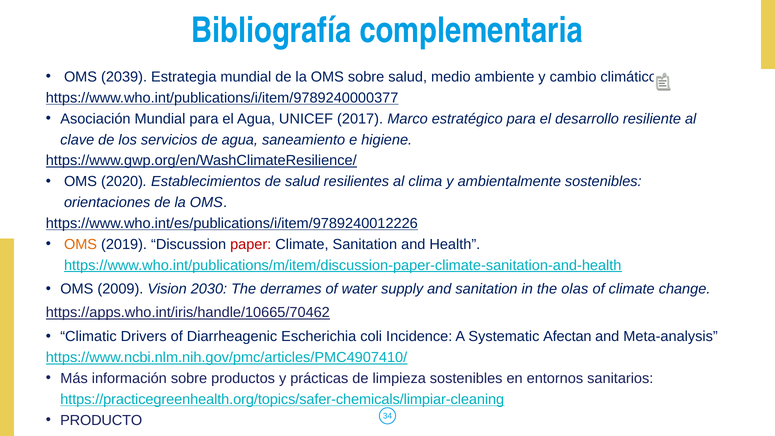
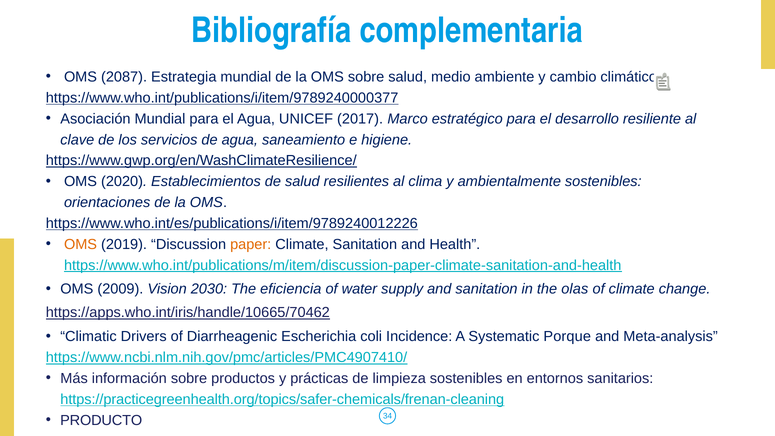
2039: 2039 -> 2087
paper colour: red -> orange
derrames: derrames -> eficiencia
Afectan: Afectan -> Porque
https://practicegreenhealth.org/topics/safer-chemicals/limpiar-cleaning: https://practicegreenhealth.org/topics/safer-chemicals/limpiar-cleaning -> https://practicegreenhealth.org/topics/safer-chemicals/frenan-cleaning
